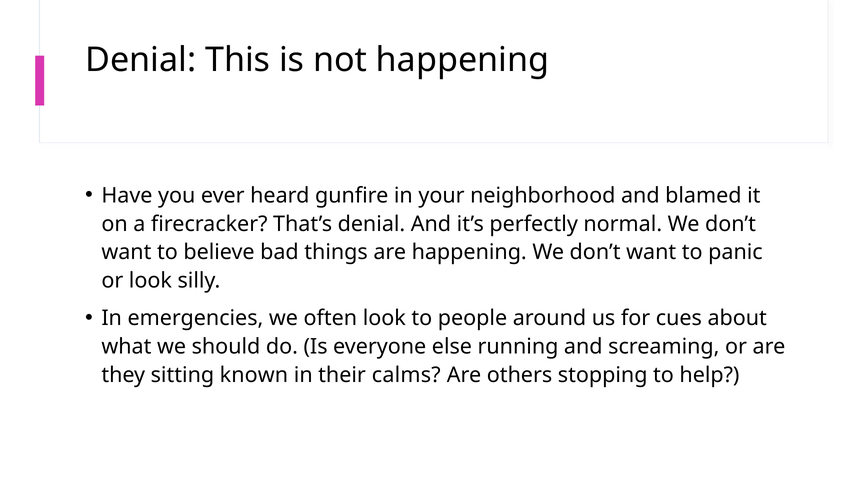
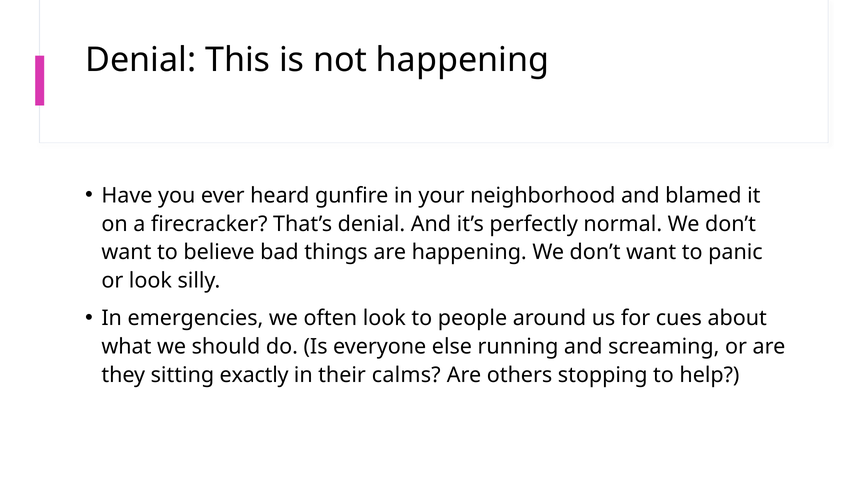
known: known -> exactly
